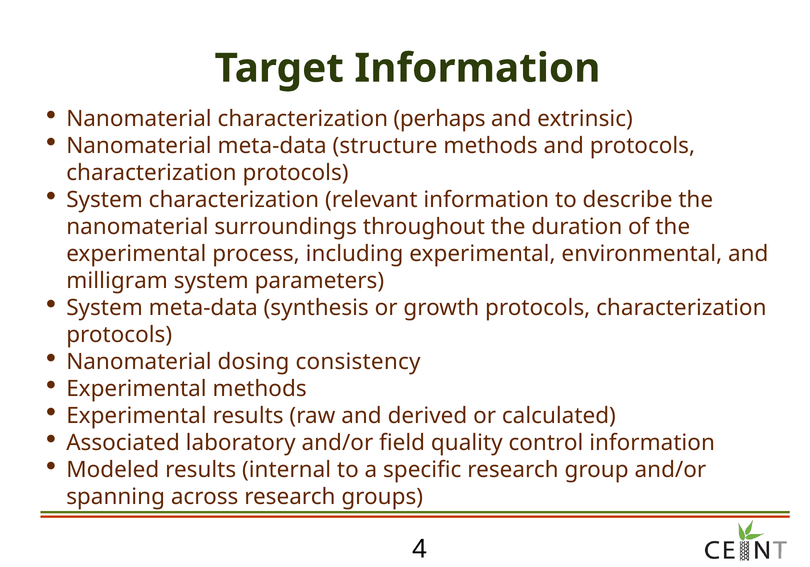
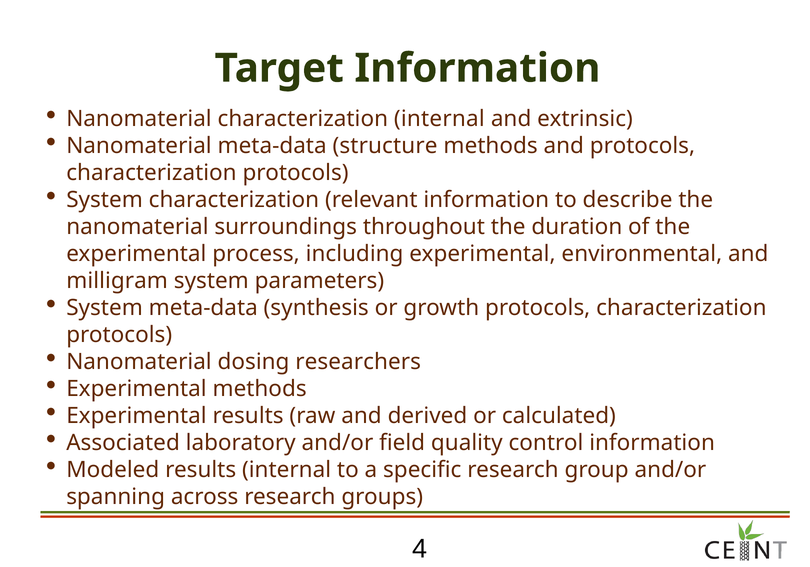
characterization perhaps: perhaps -> internal
consistency: consistency -> researchers
